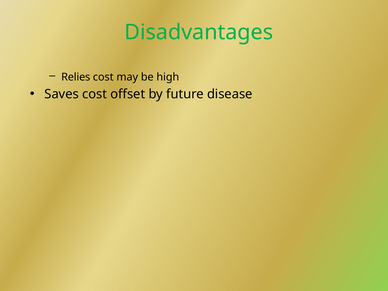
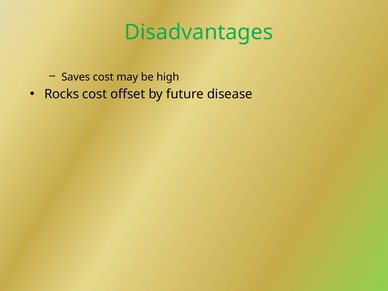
Relies: Relies -> Saves
Saves: Saves -> Rocks
